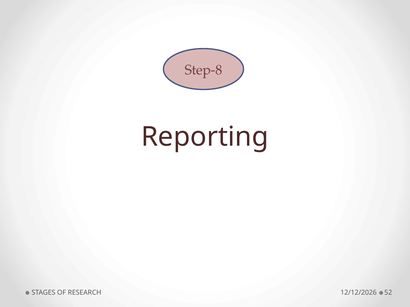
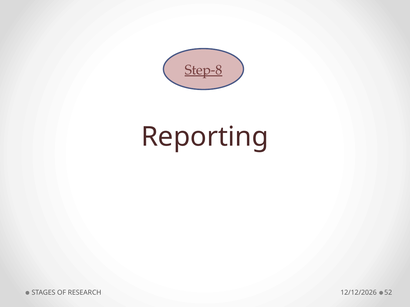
Step-8 underline: none -> present
